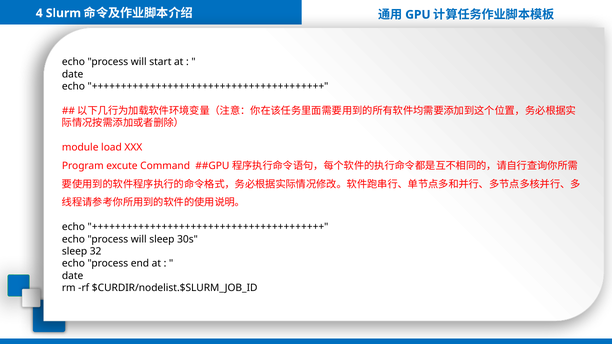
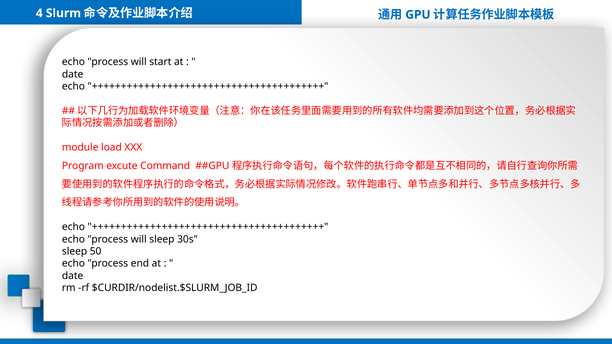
32: 32 -> 50
